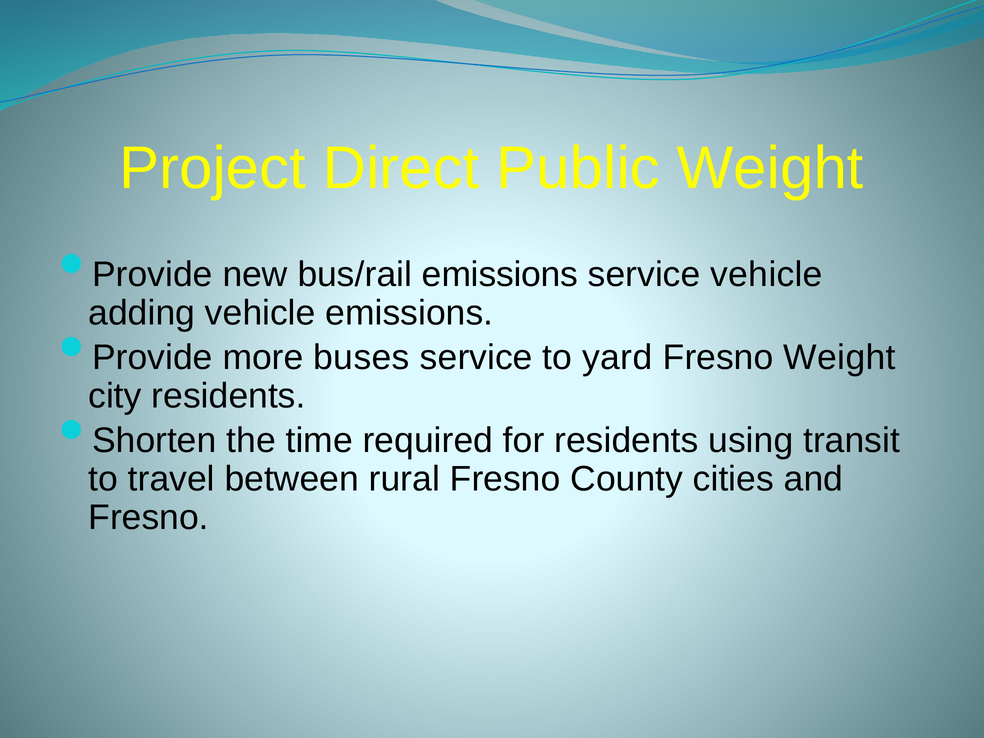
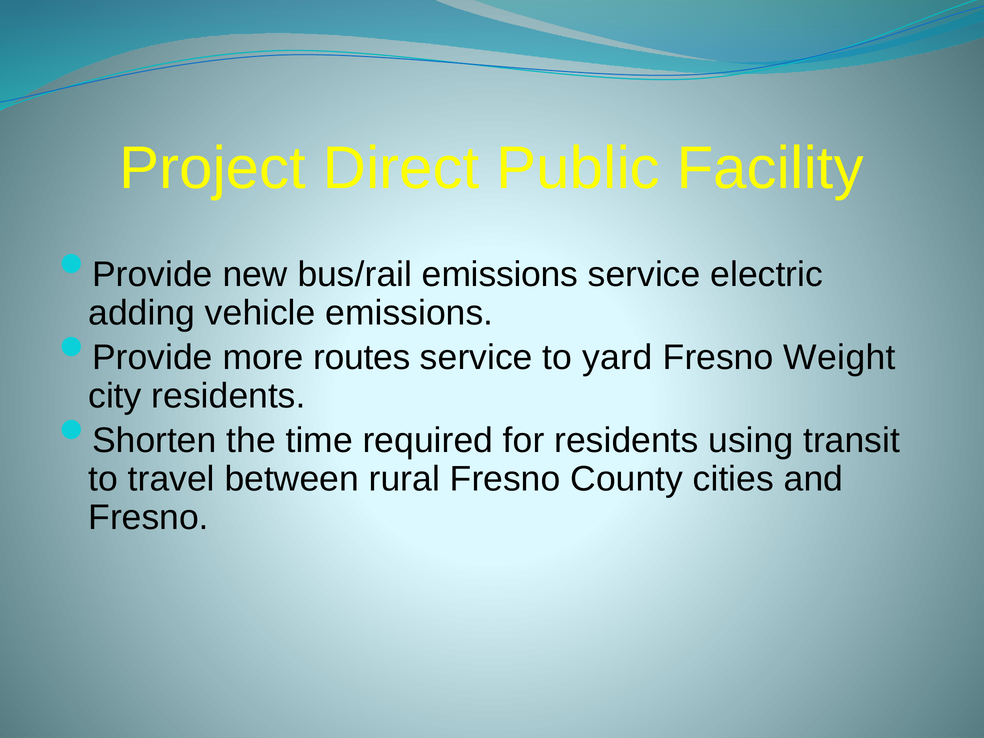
Public Weight: Weight -> Facility
service vehicle: vehicle -> electric
buses: buses -> routes
